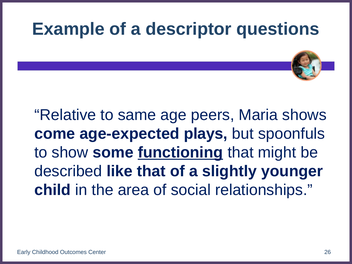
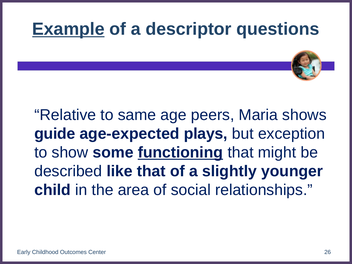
Example underline: none -> present
come: come -> guide
spoonfuls: spoonfuls -> exception
